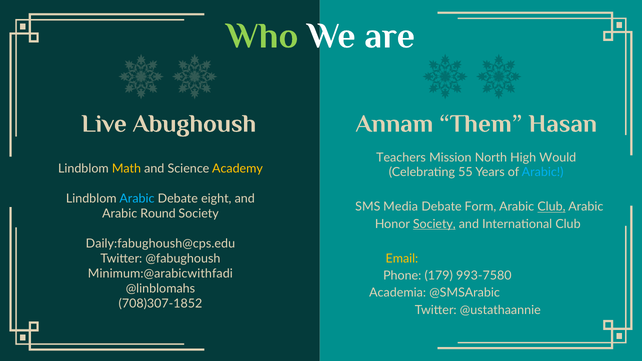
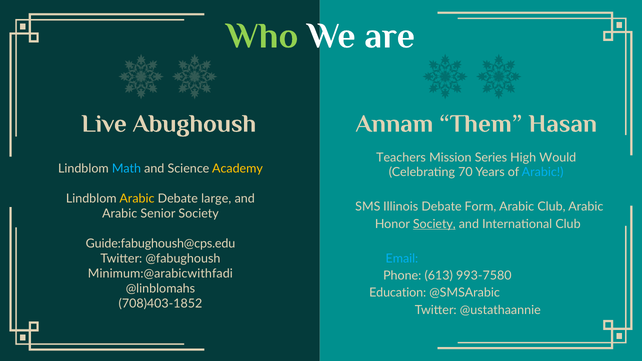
North: North -> Series
Math colour: yellow -> light blue
55: 55 -> 70
Arabic at (137, 199) colour: light blue -> yellow
eight: eight -> large
Media: Media -> Illinois
Club at (551, 207) underline: present -> none
Round: Round -> Senior
Daily:fabughoush@cps.edu: Daily:fabughoush@cps.edu -> Guide:fabughoush@cps.edu
Email colour: yellow -> light blue
179: 179 -> 613
Academia: Academia -> Education
708)307-1852: 708)307-1852 -> 708)403-1852
